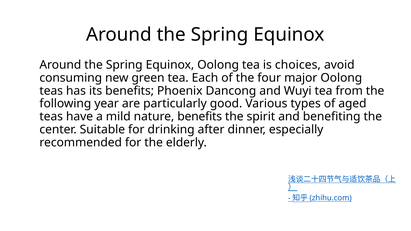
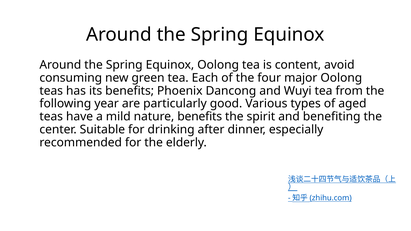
choices: choices -> content
